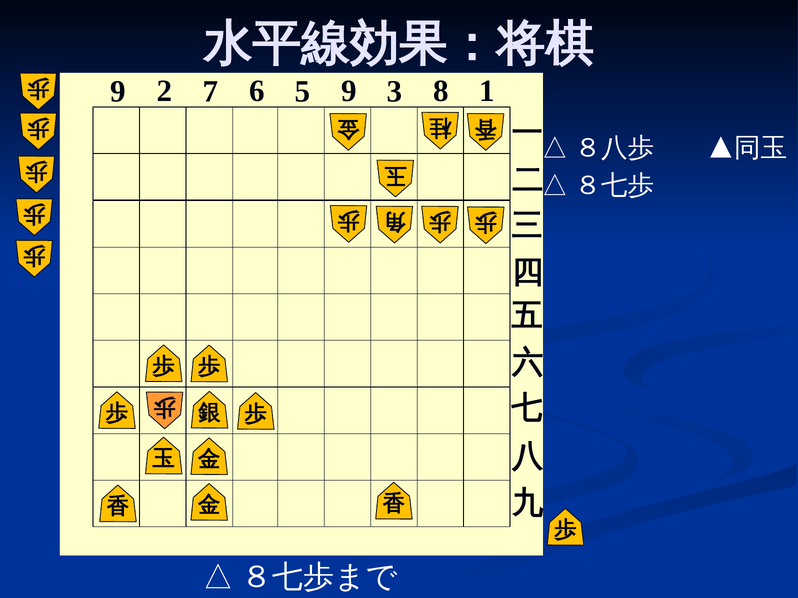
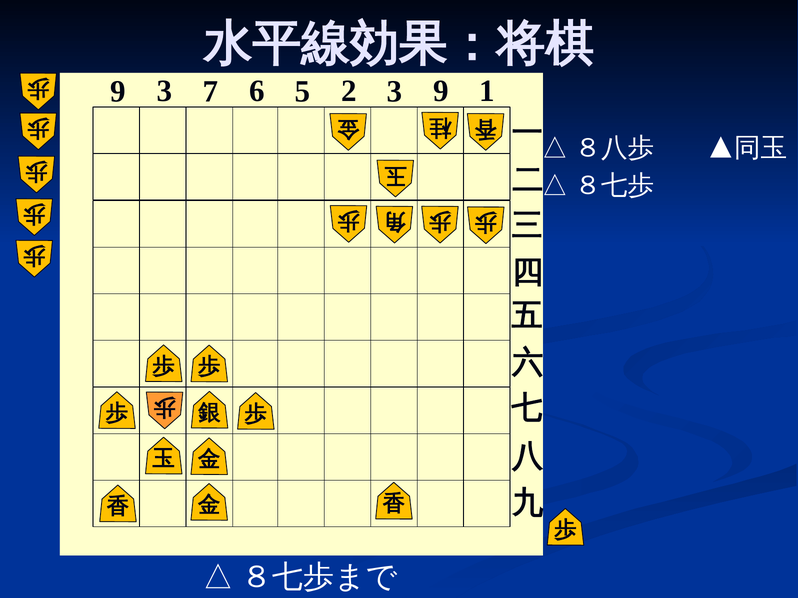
9 2: 2 -> 3
5 9: 9 -> 2
3 8: 8 -> 9
